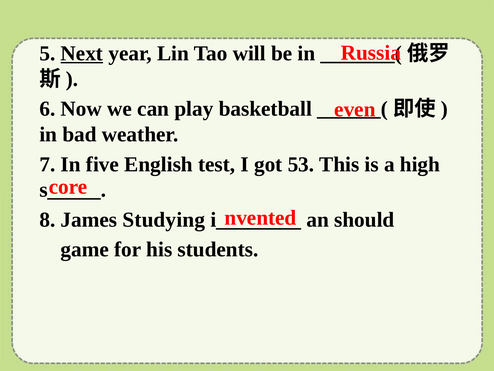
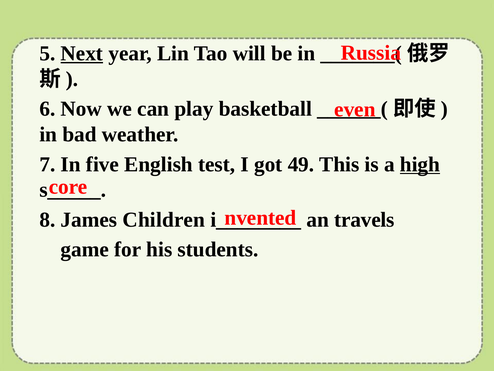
53: 53 -> 49
high underline: none -> present
Studying: Studying -> Children
should: should -> travels
